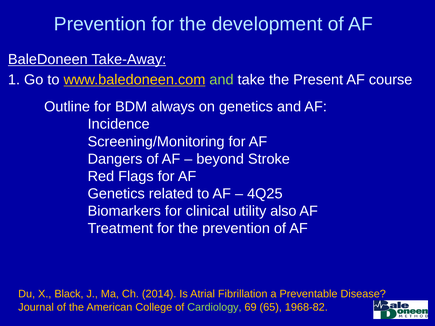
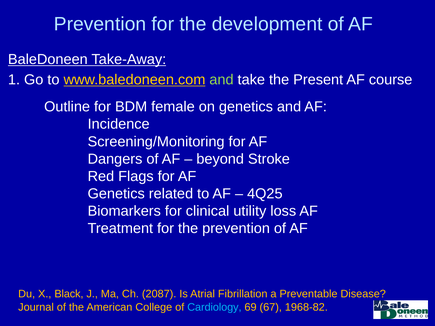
always: always -> female
also: also -> loss
2014: 2014 -> 2087
Cardiology colour: light green -> light blue
65: 65 -> 67
